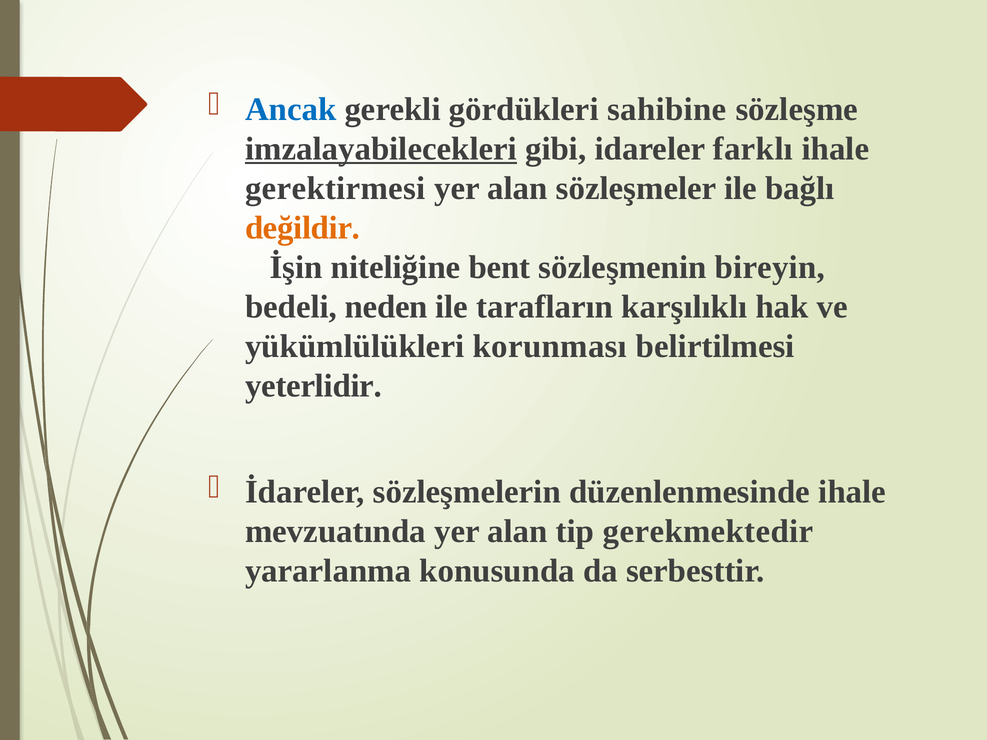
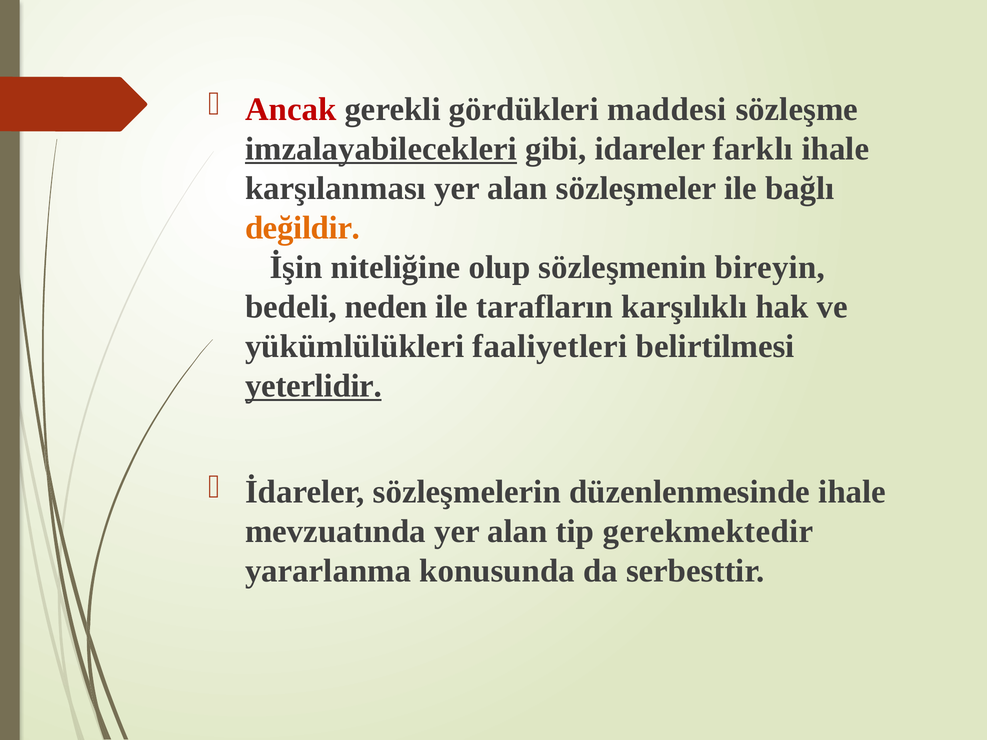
Ancak colour: blue -> red
sahibine: sahibine -> maddesi
gerektirmesi: gerektirmesi -> karşılanması
bent: bent -> olup
korunması: korunması -> faaliyetleri
yeterlidir underline: none -> present
